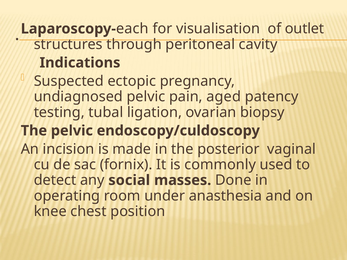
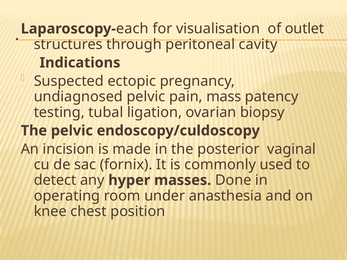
aged: aged -> mass
social: social -> hyper
